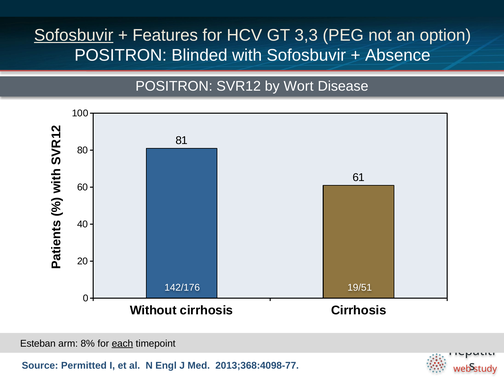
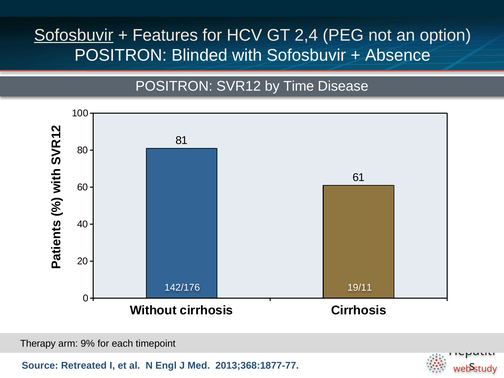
3,3: 3,3 -> 2,4
Wort: Wort -> Time
19/51: 19/51 -> 19/11
Esteban: Esteban -> Therapy
8%: 8% -> 9%
each underline: present -> none
Permitted: Permitted -> Retreated
2013;368:4098-77: 2013;368:4098-77 -> 2013;368:1877-77
